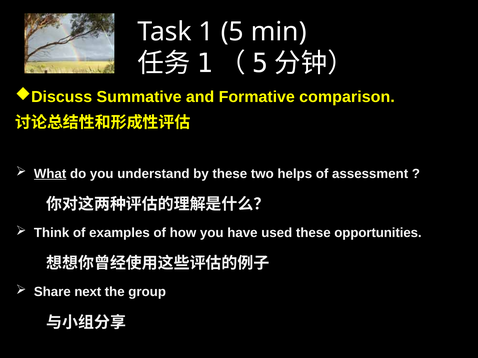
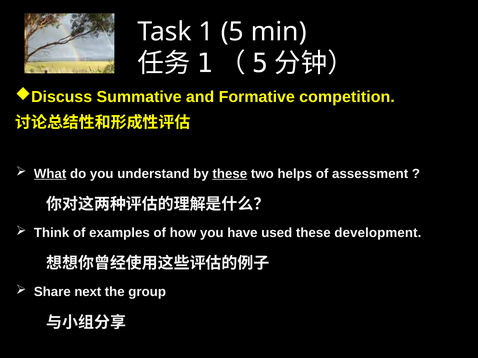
comparison: comparison -> competition
these at (230, 174) underline: none -> present
opportunities: opportunities -> development
